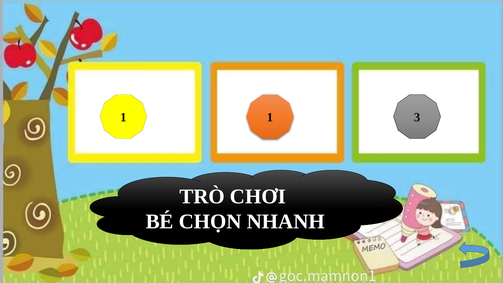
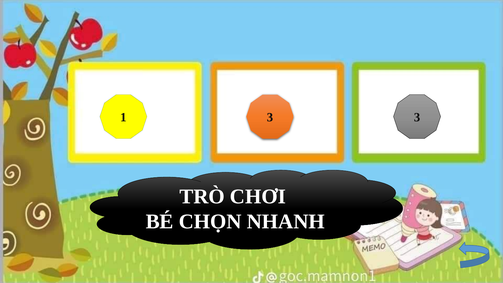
1 1: 1 -> 3
